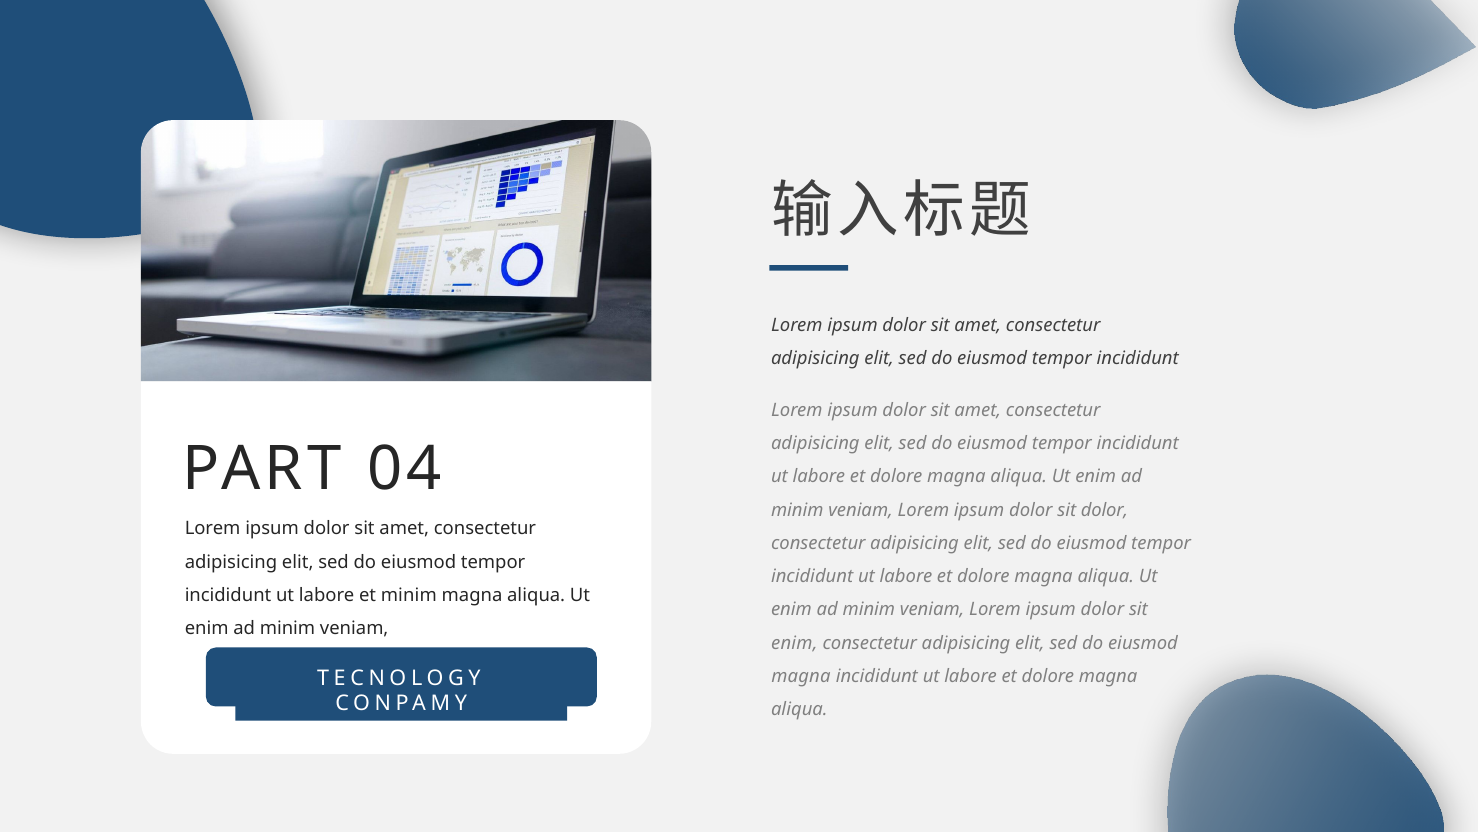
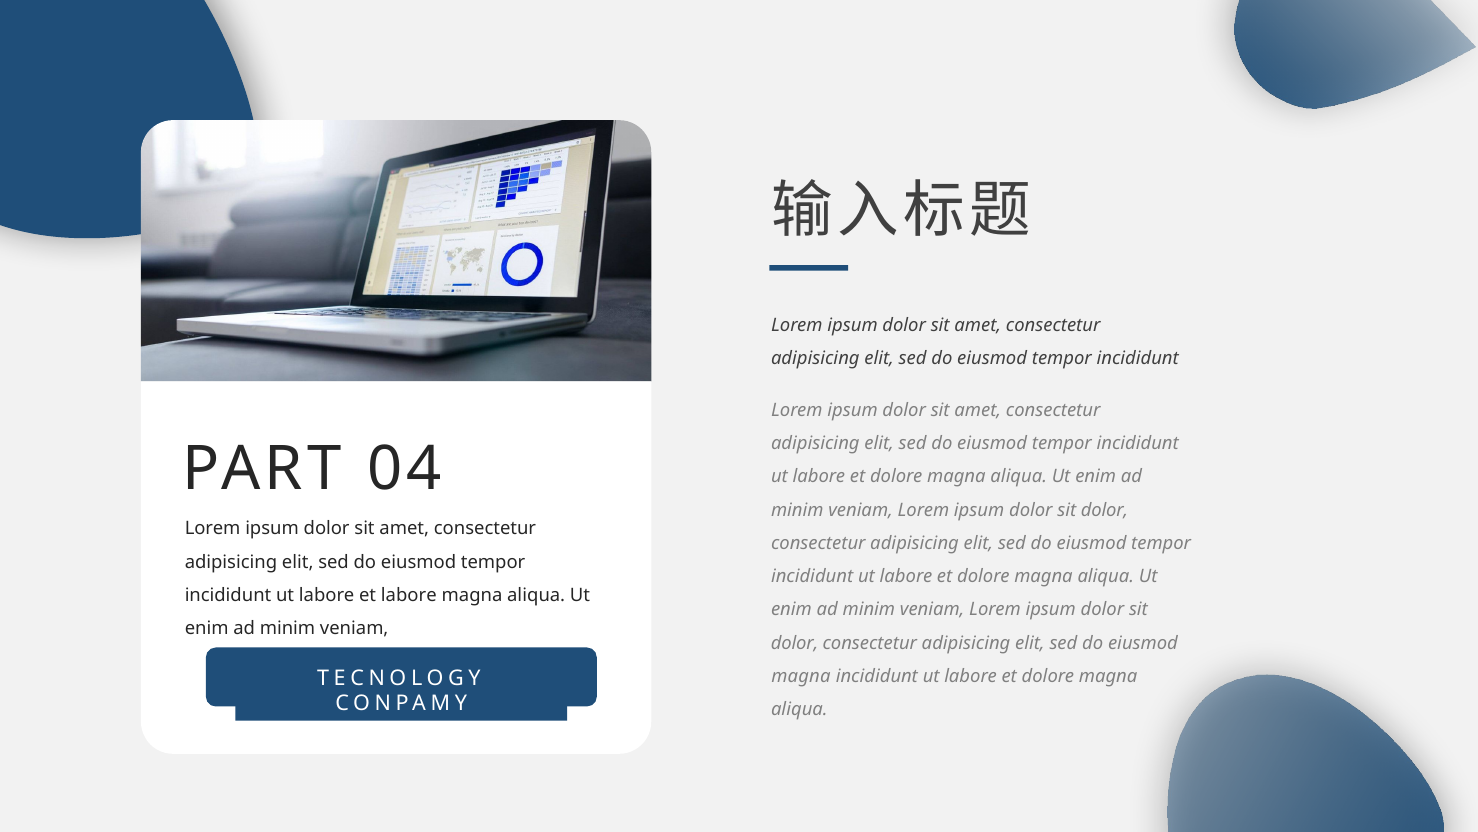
et minim: minim -> labore
enim at (794, 643): enim -> dolor
